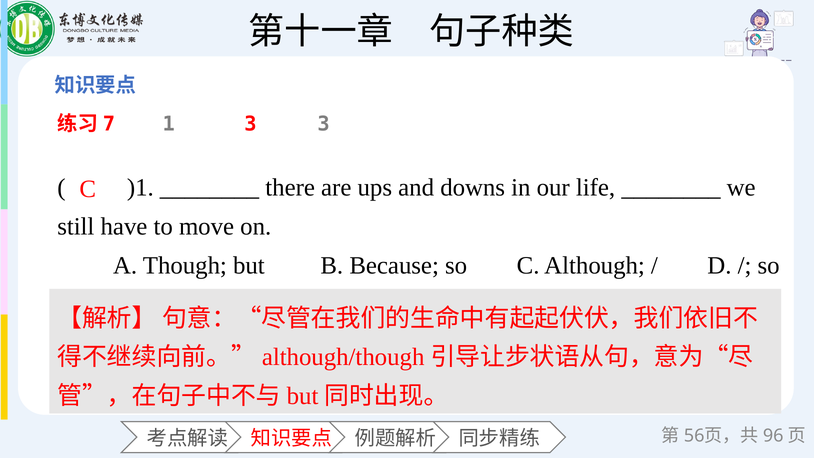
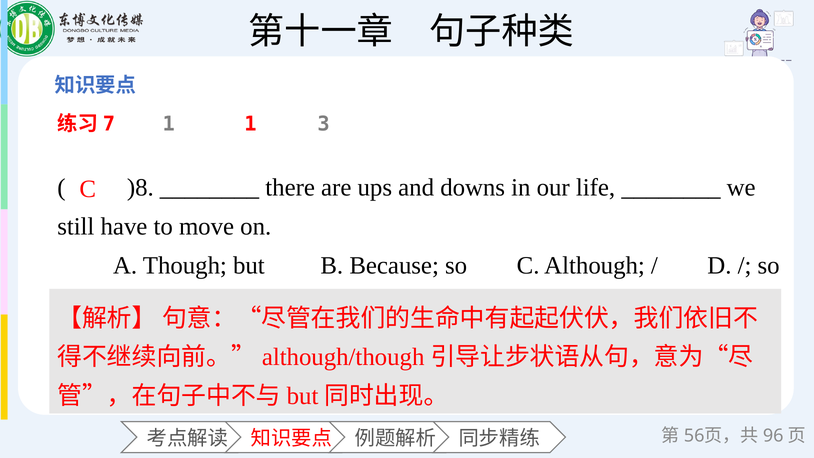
1 3: 3 -> 1
)1: )1 -> )8
